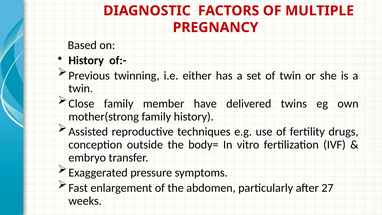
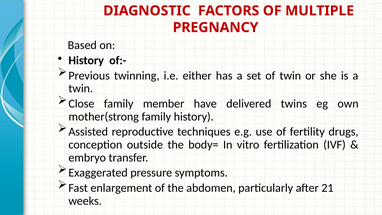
27: 27 -> 21
